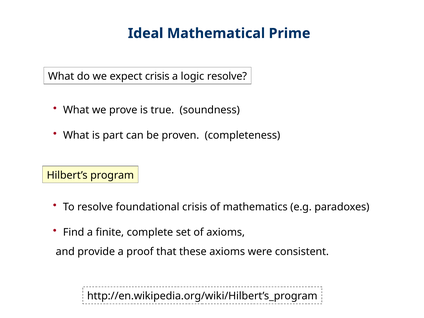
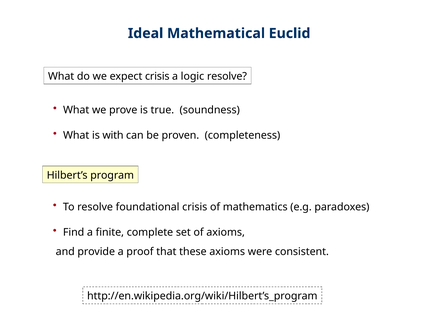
Prime: Prime -> Euclid
part: part -> with
